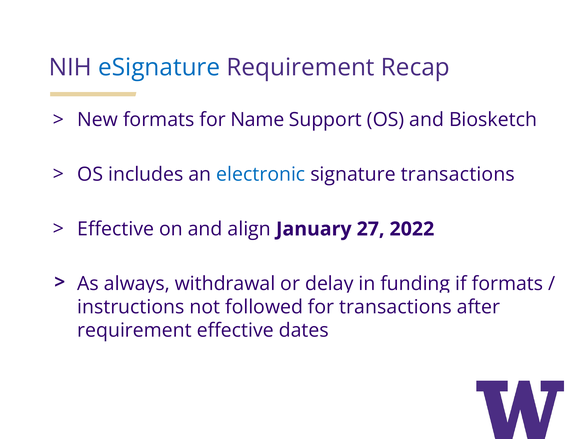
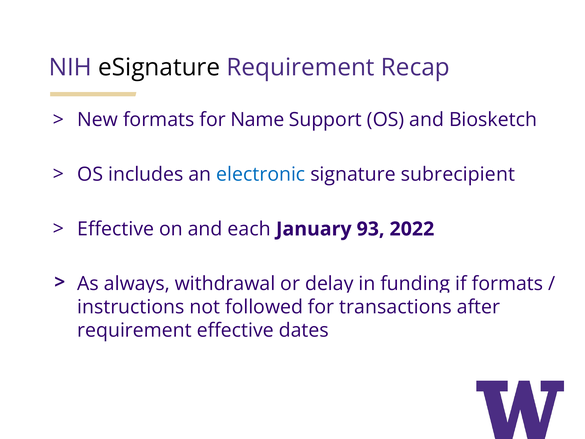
eSignature colour: blue -> black
signature transactions: transactions -> subrecipient
align: align -> each
27: 27 -> 93
